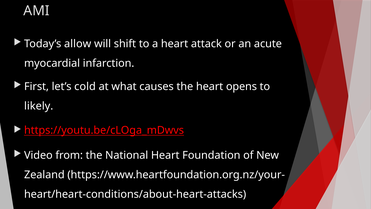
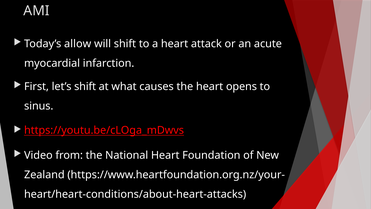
let’s cold: cold -> shift
likely: likely -> sinus
